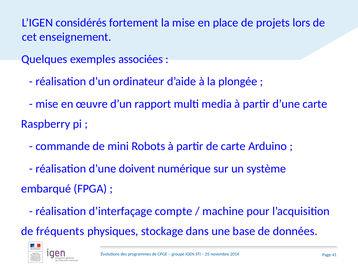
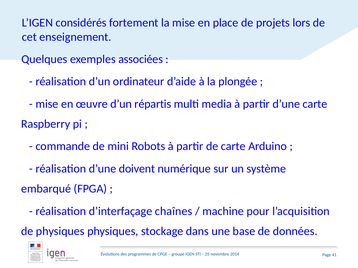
rapport: rapport -> répartis
compte: compte -> chaînes
de fréquents: fréquents -> physiques
